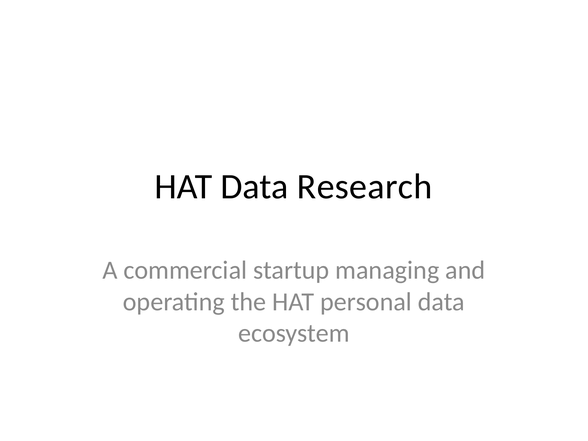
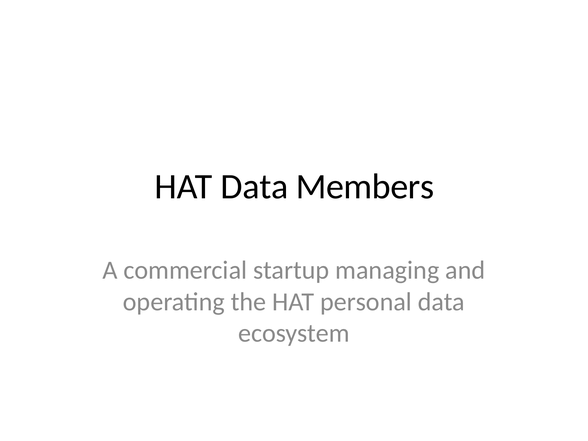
Research: Research -> Members
